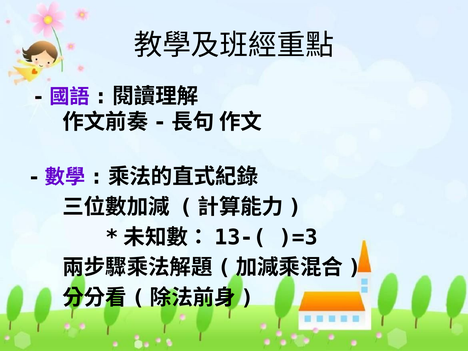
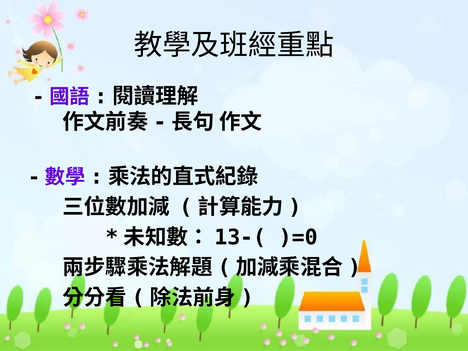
)=3: )=3 -> )=0
